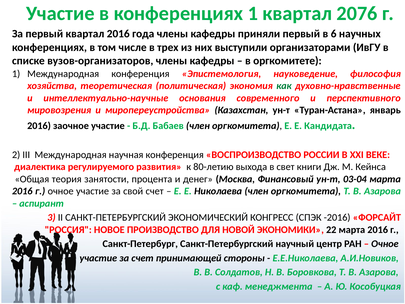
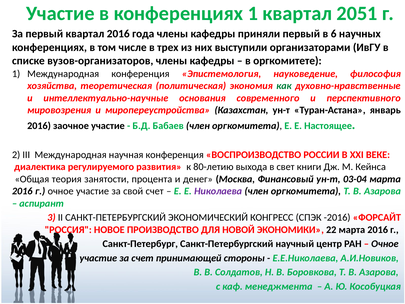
2076: 2076 -> 2051
Кандидата: Кандидата -> Настоящее
Николаева colour: black -> purple
